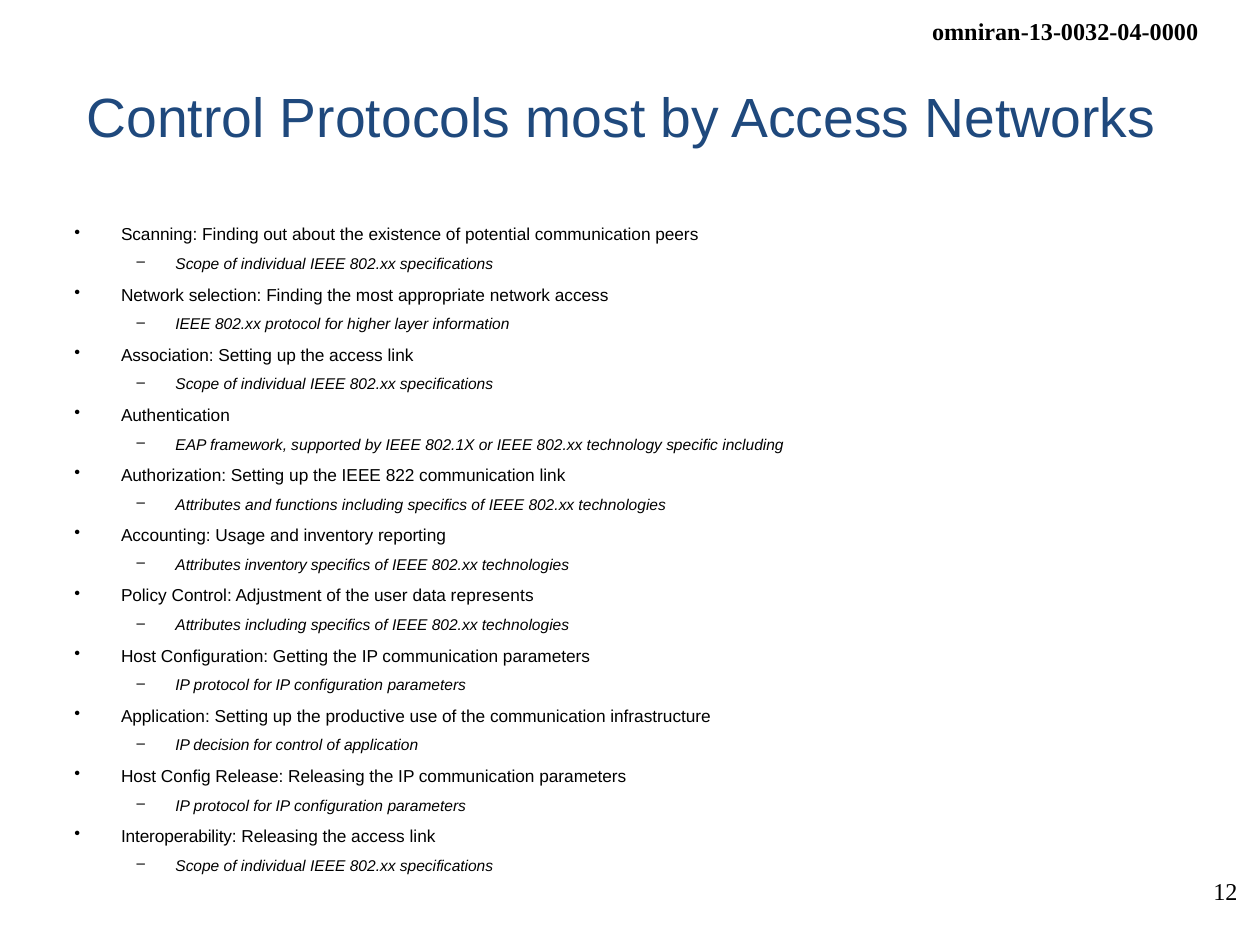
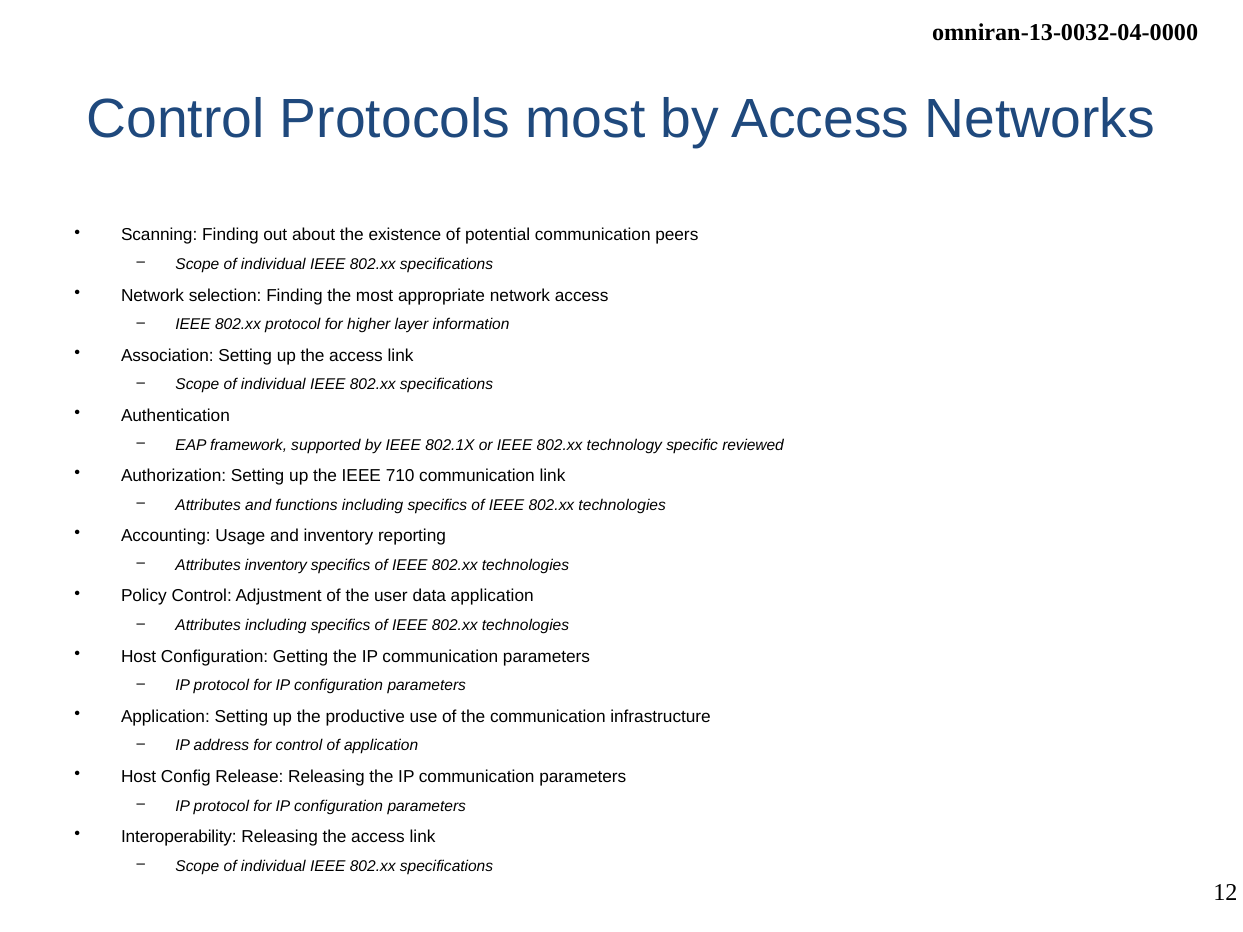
specific including: including -> reviewed
822: 822 -> 710
data represents: represents -> application
decision: decision -> address
